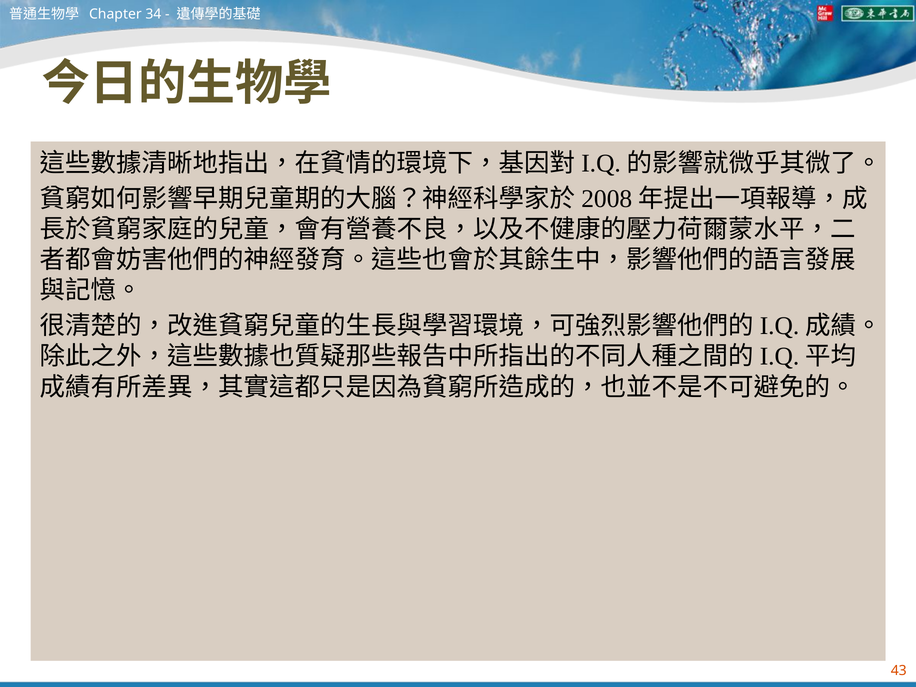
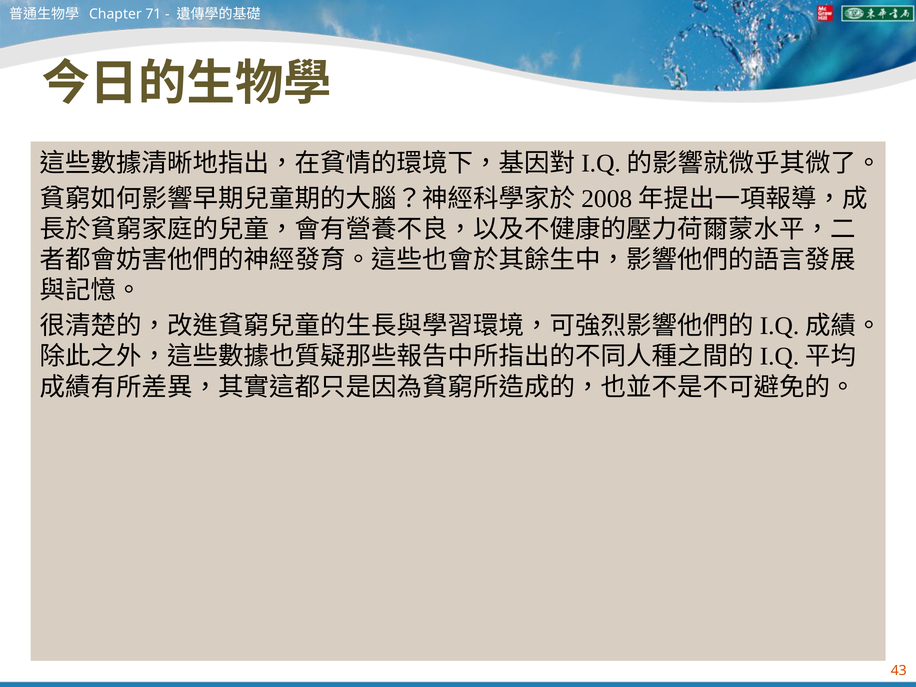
34: 34 -> 71
